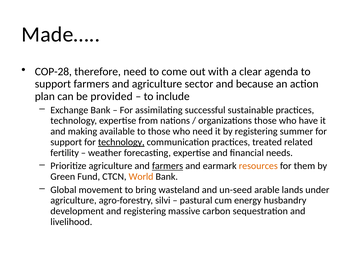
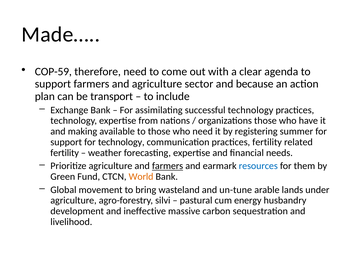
COP-28: COP-28 -> COP-59
provided: provided -> transport
successful sustainable: sustainable -> technology
technology at (121, 142) underline: present -> none
practices treated: treated -> fertility
resources colour: orange -> blue
un-seed: un-seed -> un-tune
and registering: registering -> ineffective
